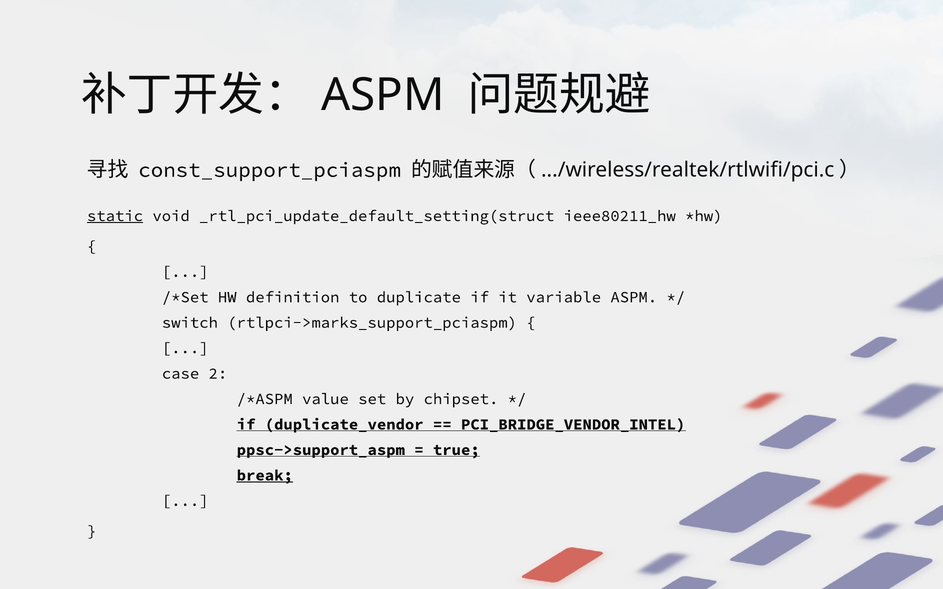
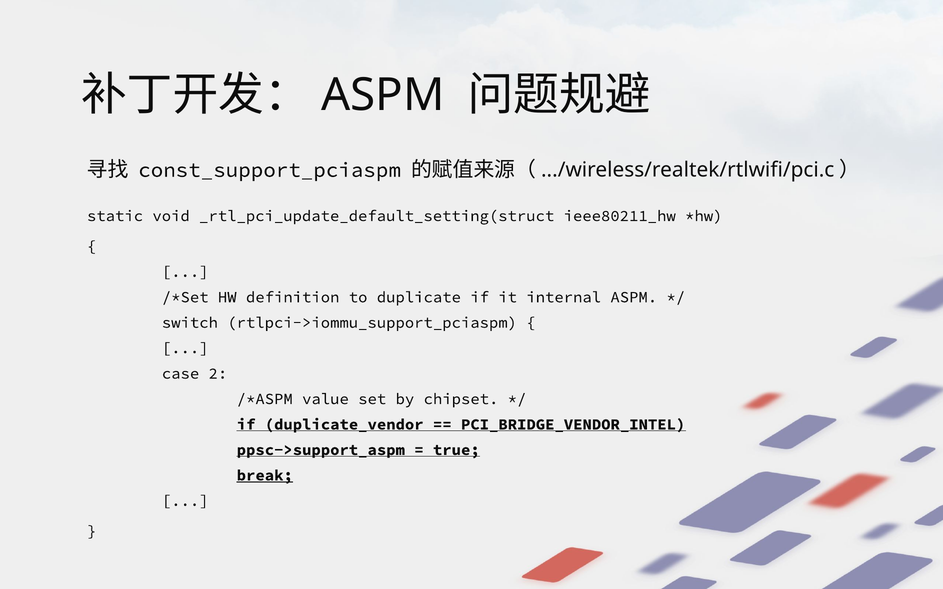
static underline: present -> none
variable: variable -> internal
rtlpci->marks_support_pciaspm: rtlpci->marks_support_pciaspm -> rtlpci->iommu_support_pciaspm
